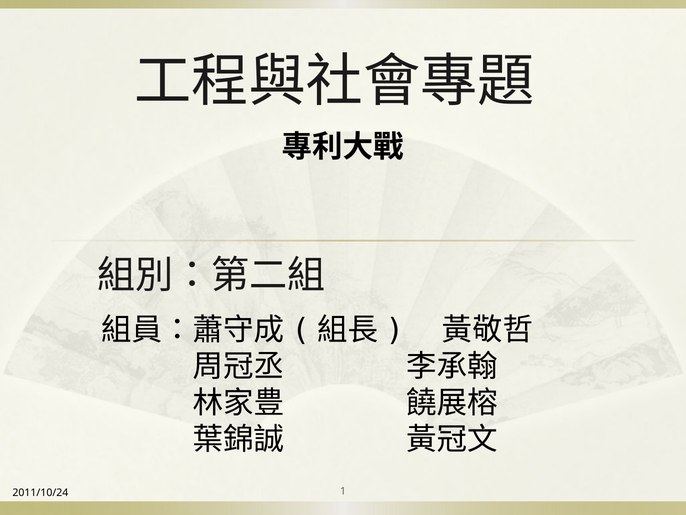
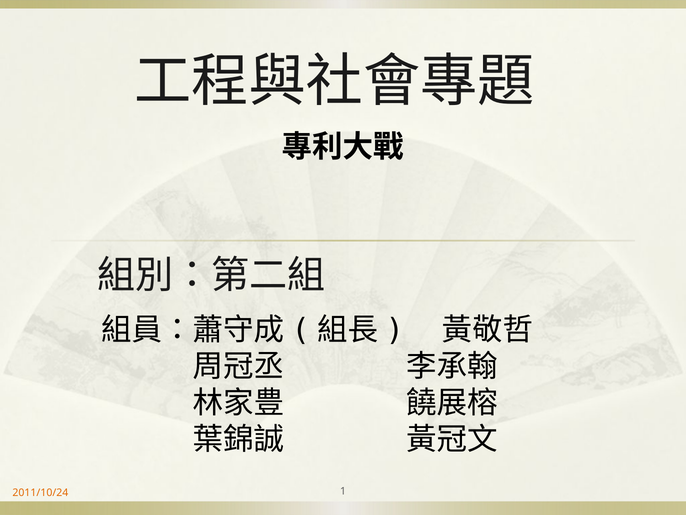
2011/10/24 colour: black -> orange
